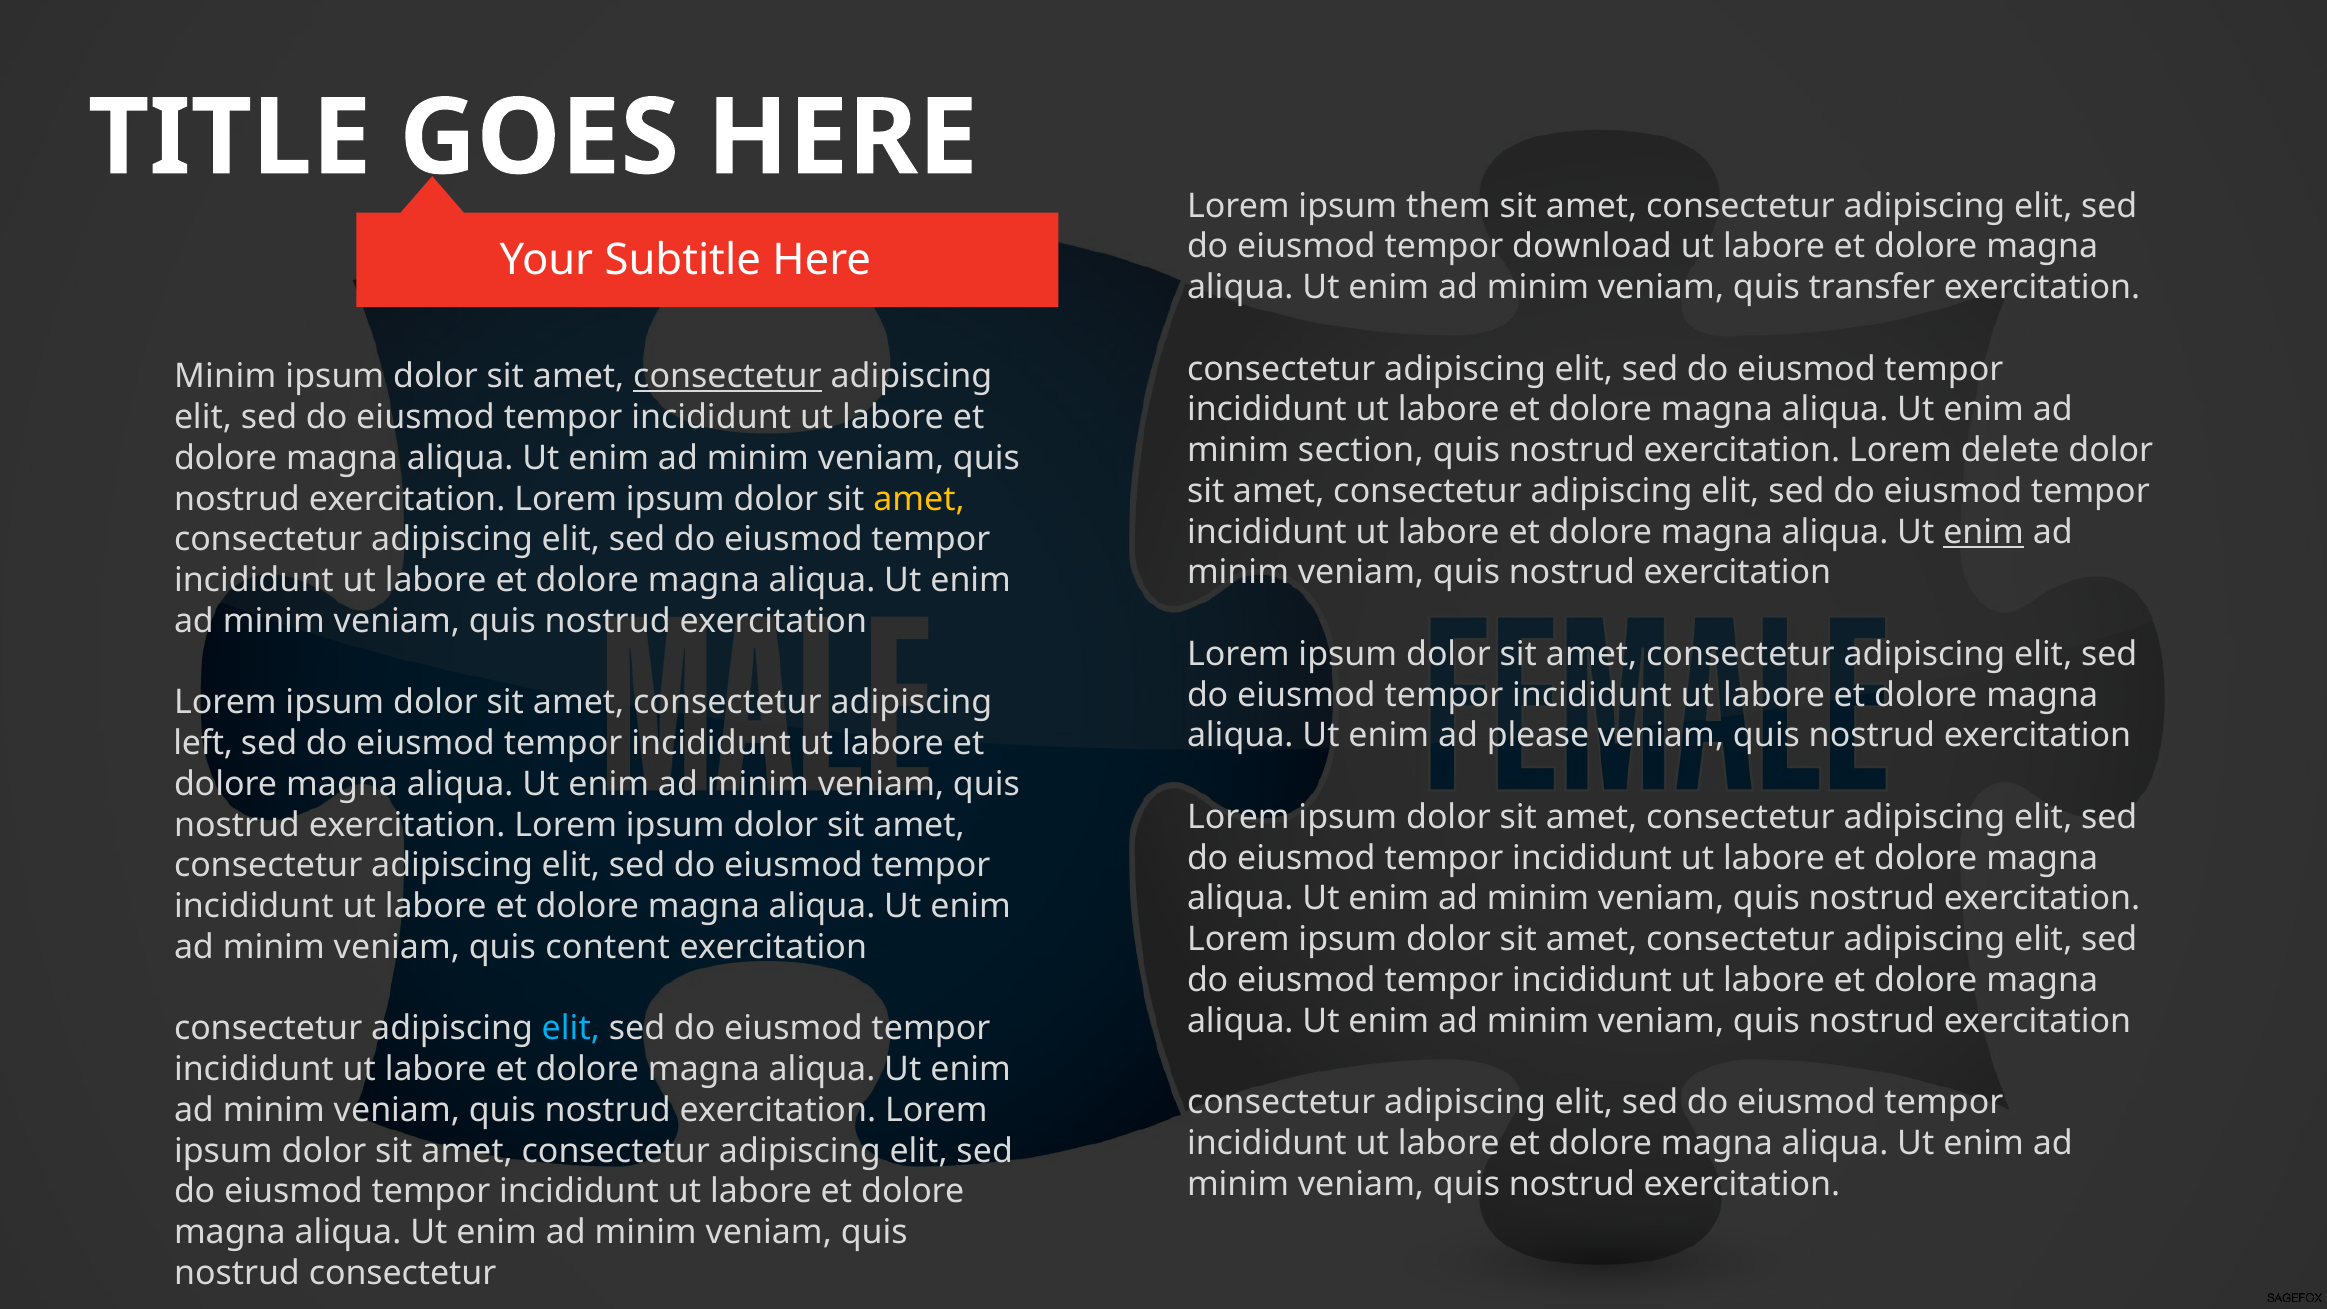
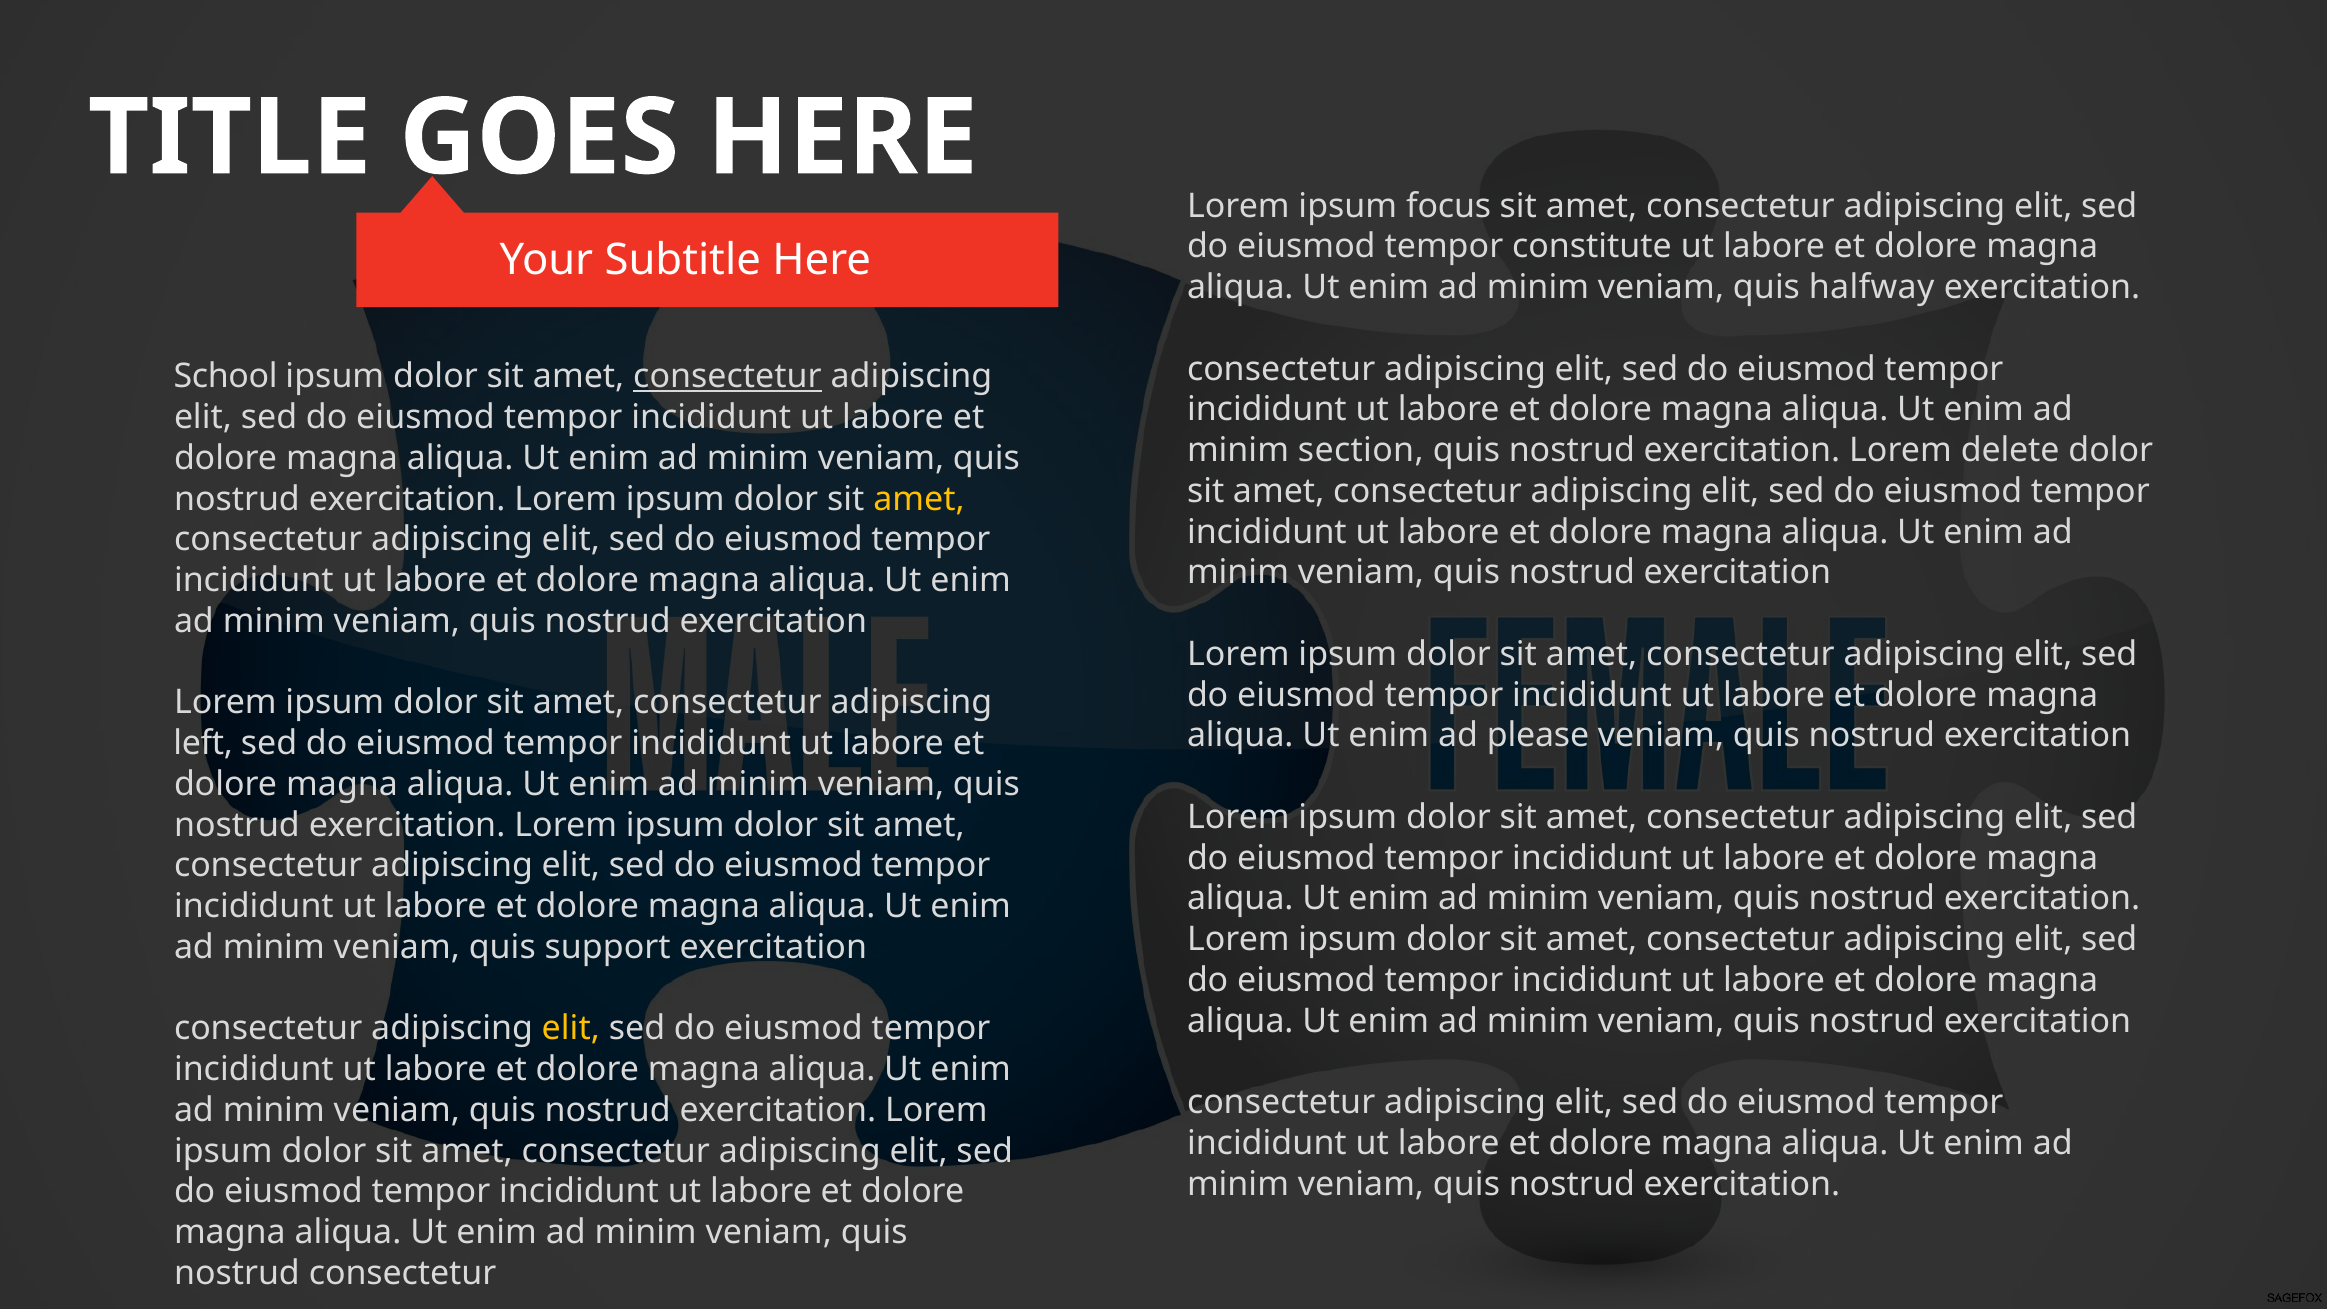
them: them -> focus
download: download -> constitute
transfer: transfer -> halfway
Minim at (225, 377): Minim -> School
enim at (1984, 532) underline: present -> none
content: content -> support
elit at (571, 1029) colour: light blue -> yellow
